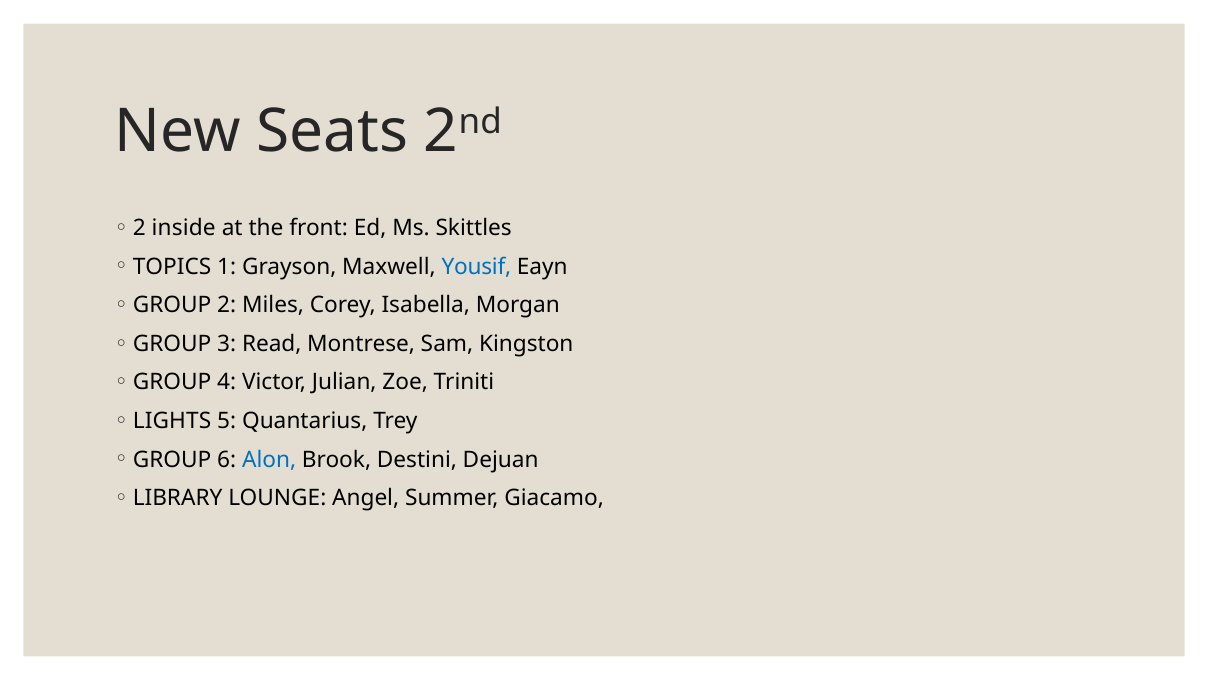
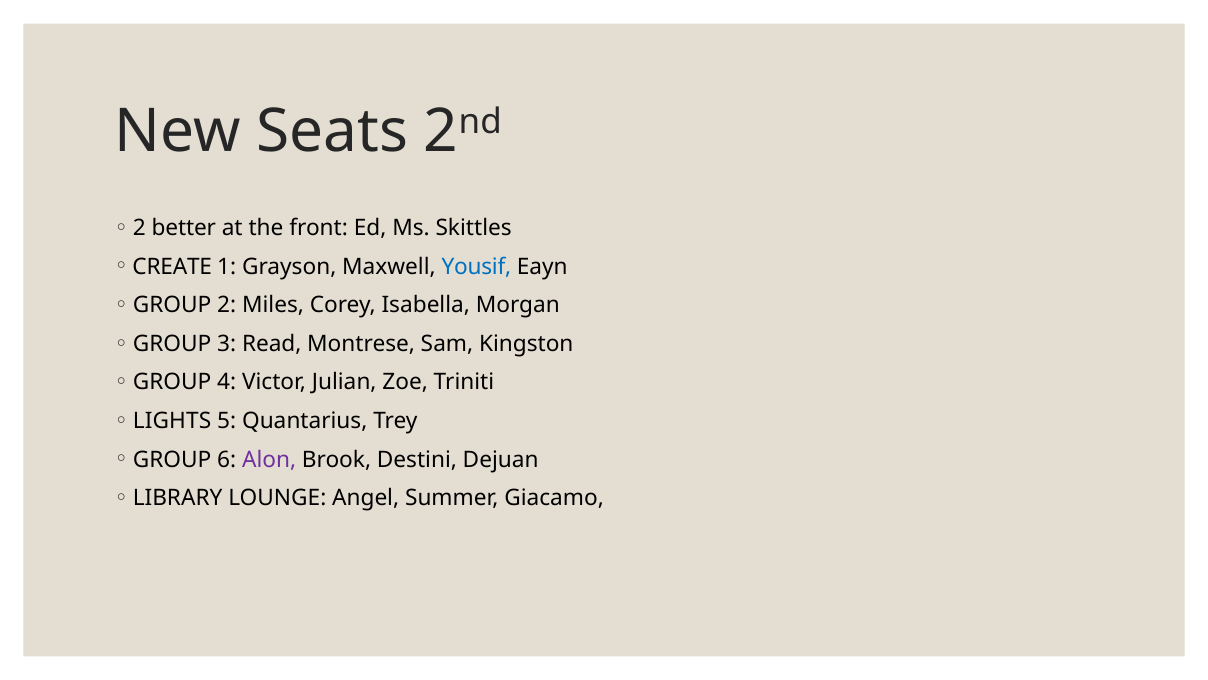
inside: inside -> better
TOPICS: TOPICS -> CREATE
Alon colour: blue -> purple
